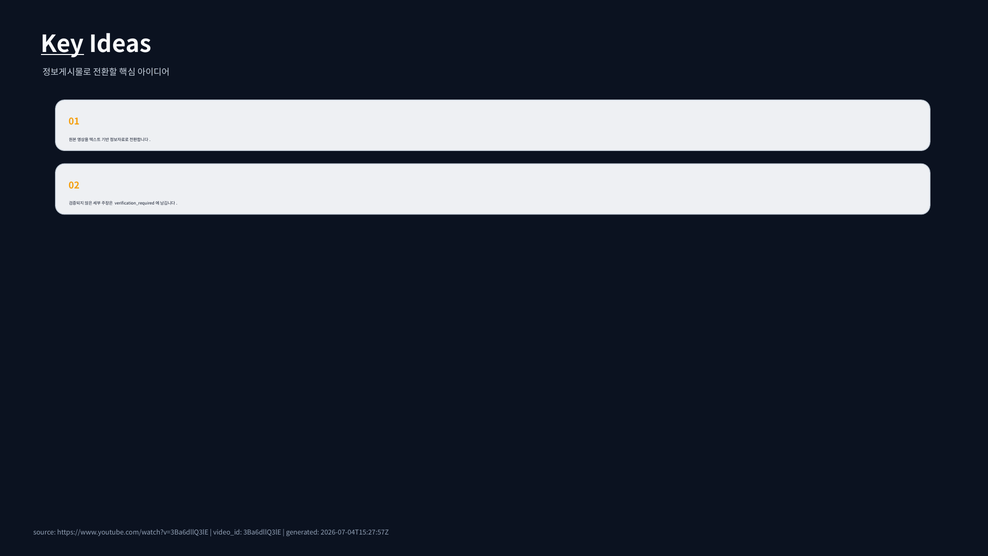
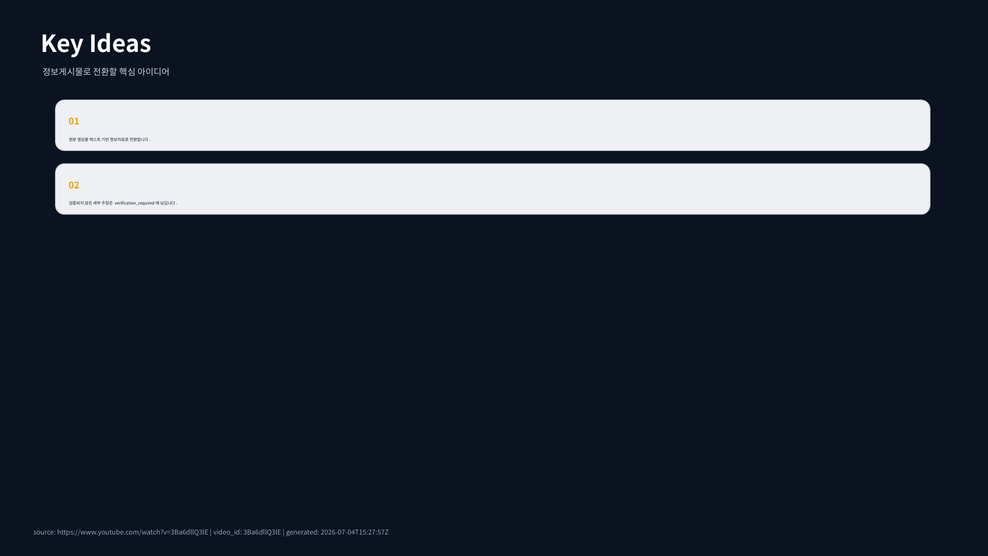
Key underline: present -> none
